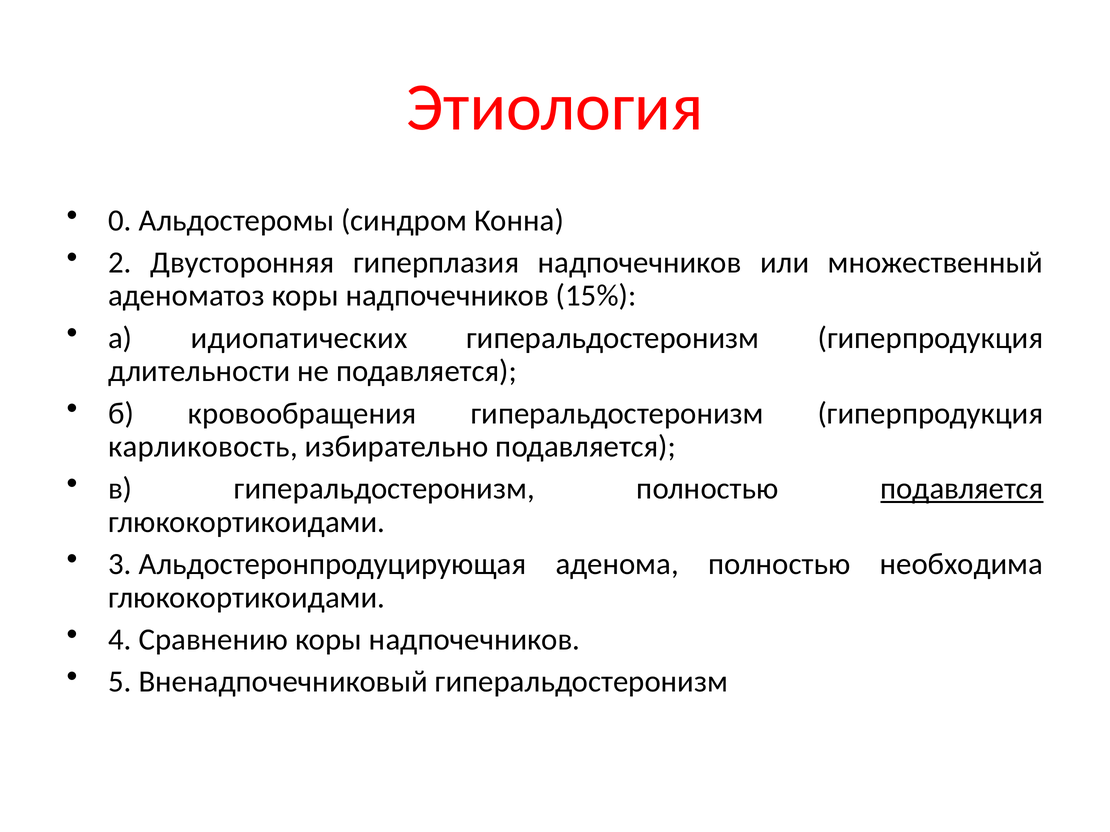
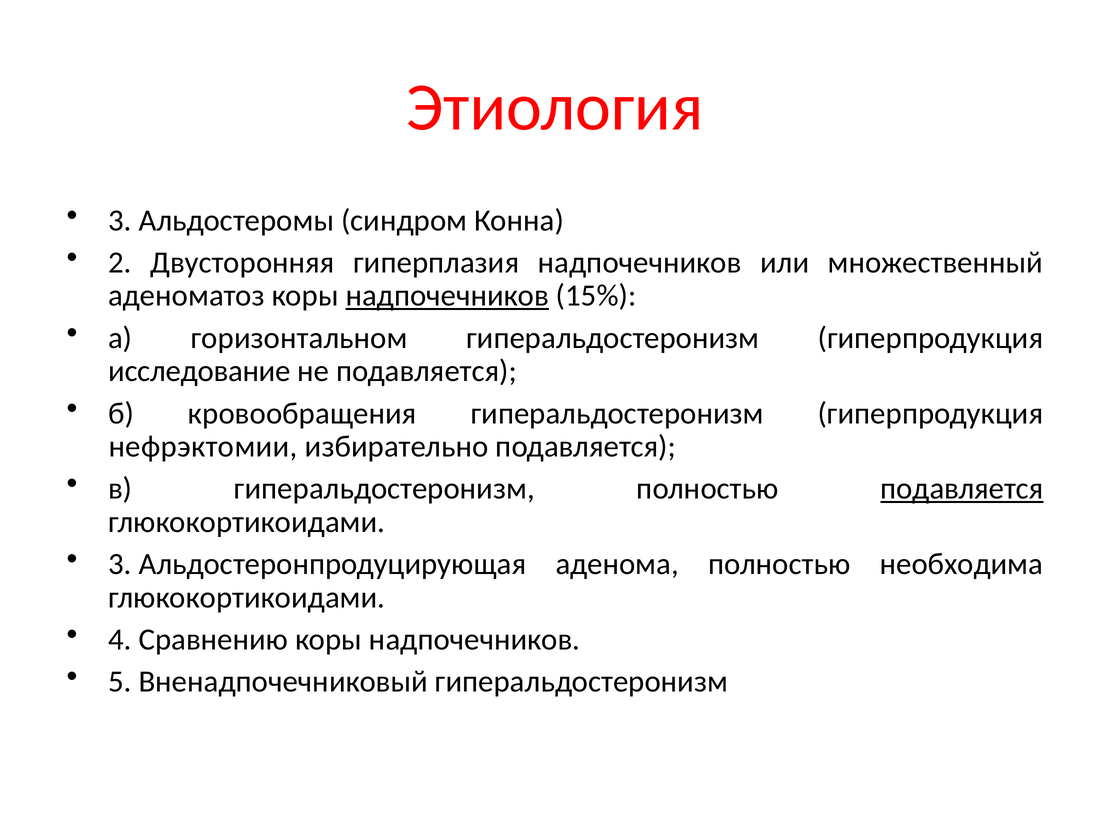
0 at (120, 220): 0 -> 3
надпочечников at (447, 296) underline: none -> present
идиопатических: идиопатических -> горизонтальном
длительности: длительности -> исследование
карликовость: карликовость -> нефрэктомии
